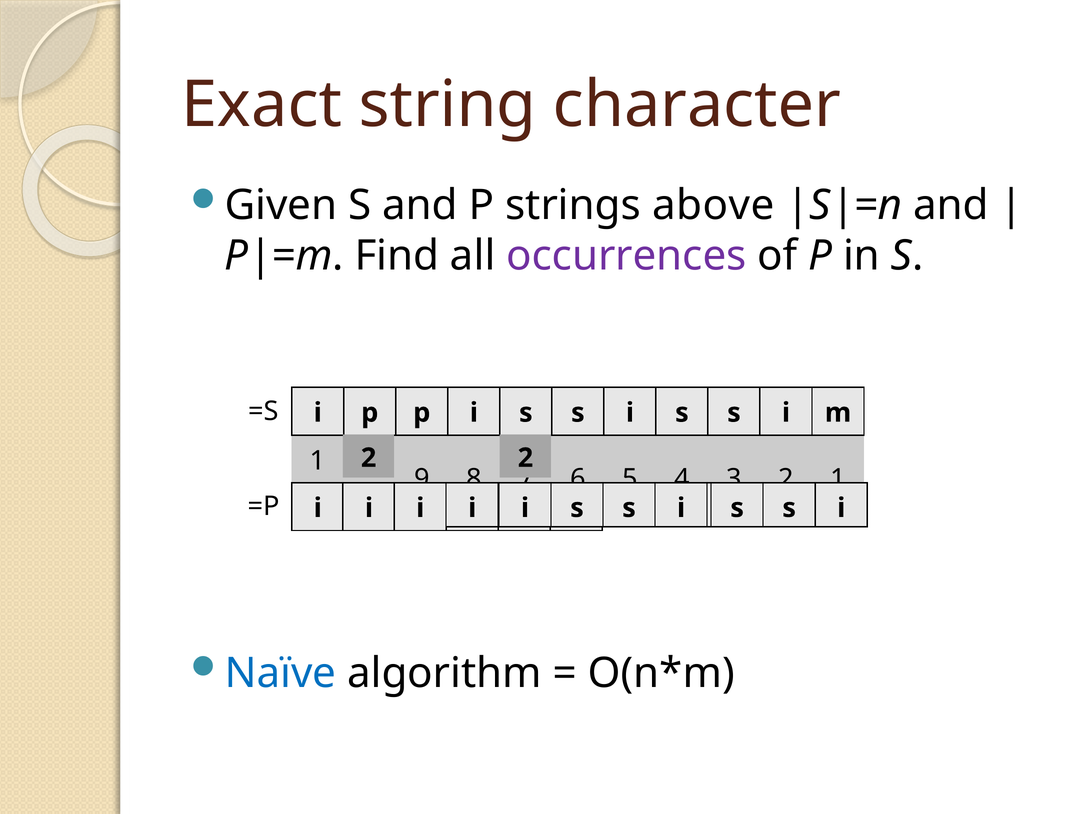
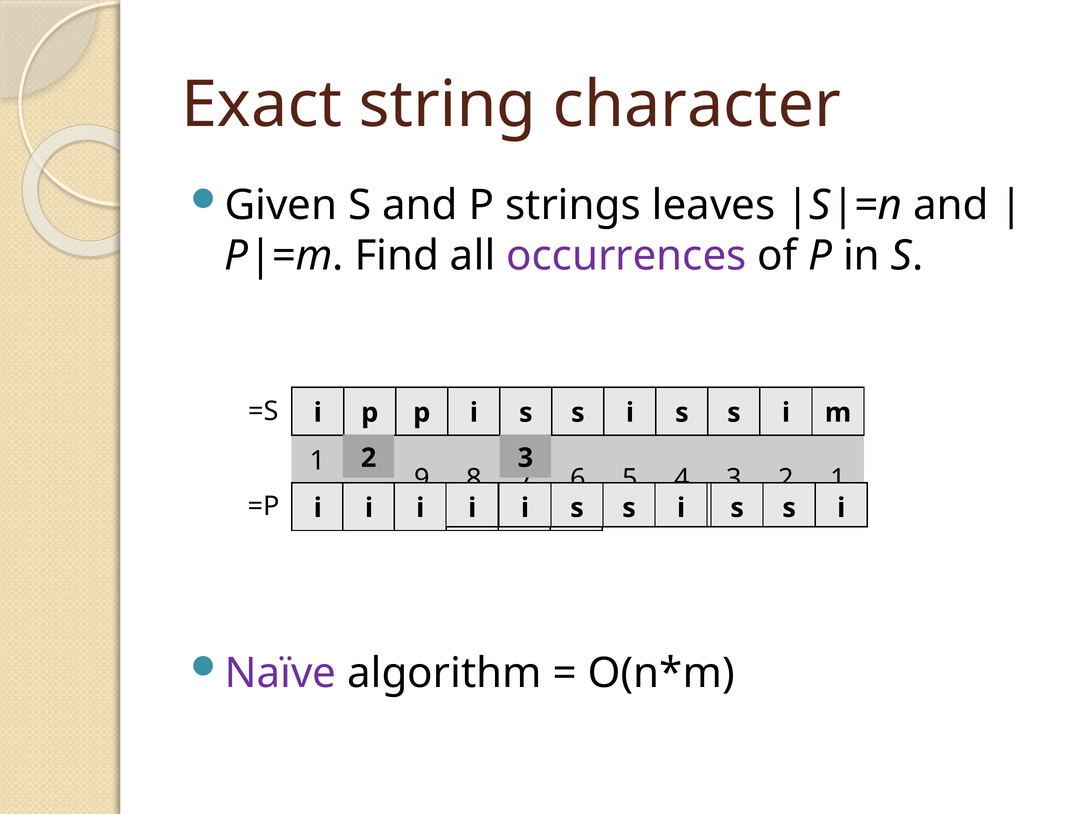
above: above -> leaves
2 at (525, 458): 2 -> 3
Naïve colour: blue -> purple
